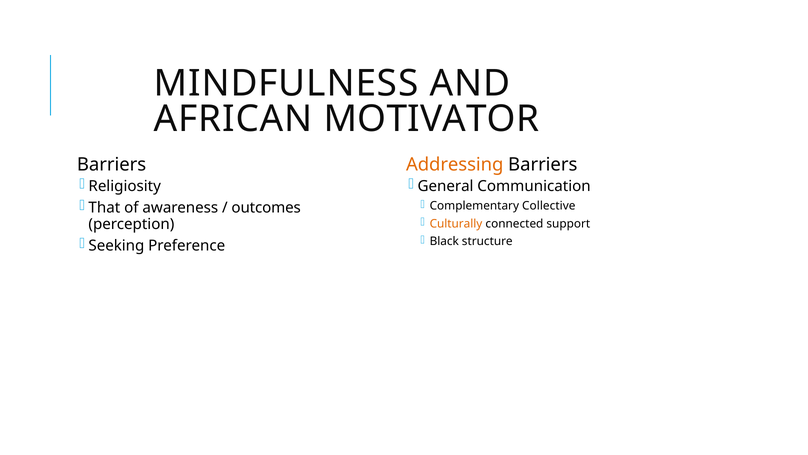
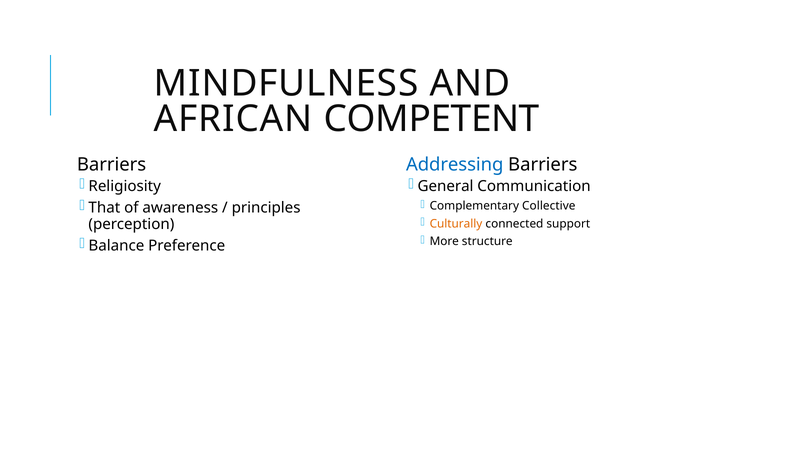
MOTIVATOR: MOTIVATOR -> COMPETENT
Addressing colour: orange -> blue
outcomes: outcomes -> principles
Black: Black -> More
Seeking: Seeking -> Balance
